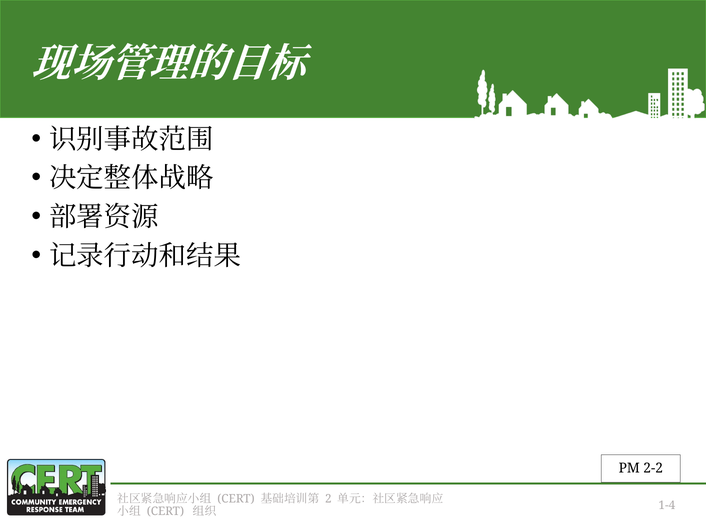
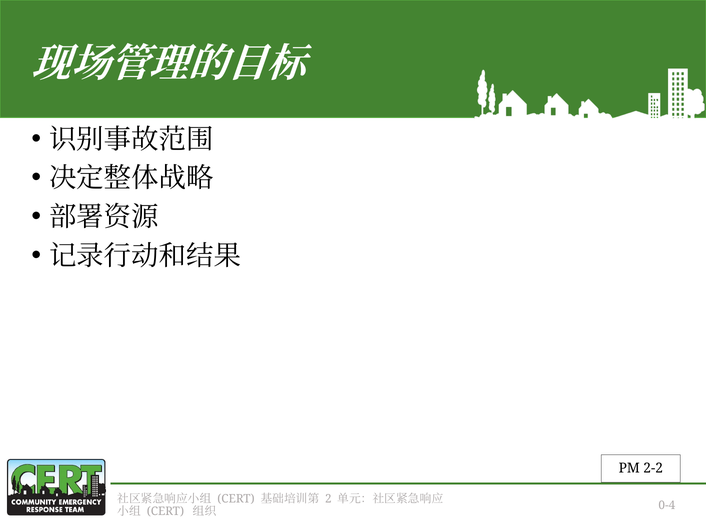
1-4: 1-4 -> 0-4
